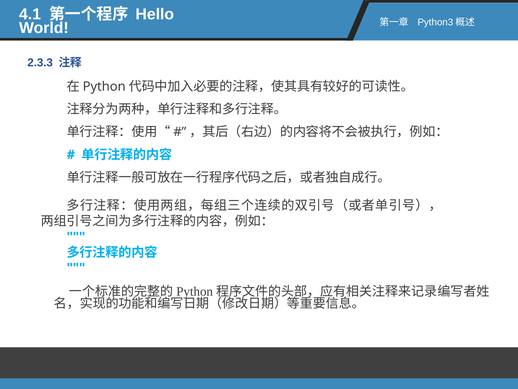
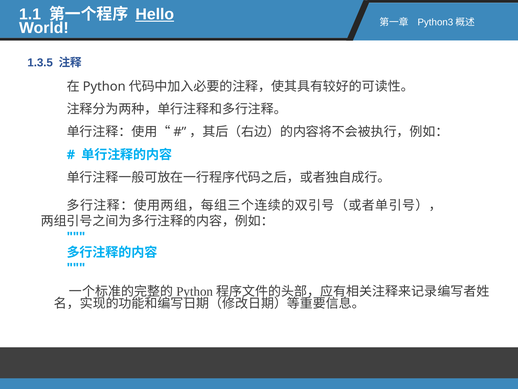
4.1: 4.1 -> 1.1
Hello underline: none -> present
2.3.3: 2.3.3 -> 1.3.5
